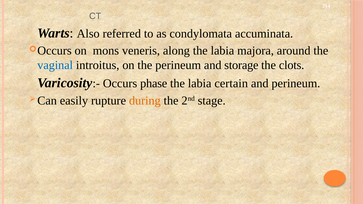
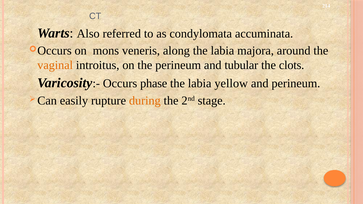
vaginal colour: blue -> orange
storage: storage -> tubular
certain: certain -> yellow
